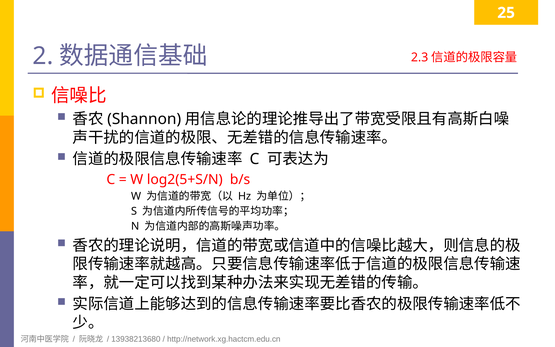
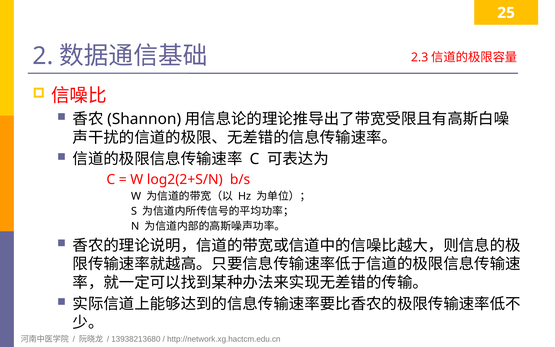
log2(5+S/N: log2(5+S/N -> log2(2+S/N
